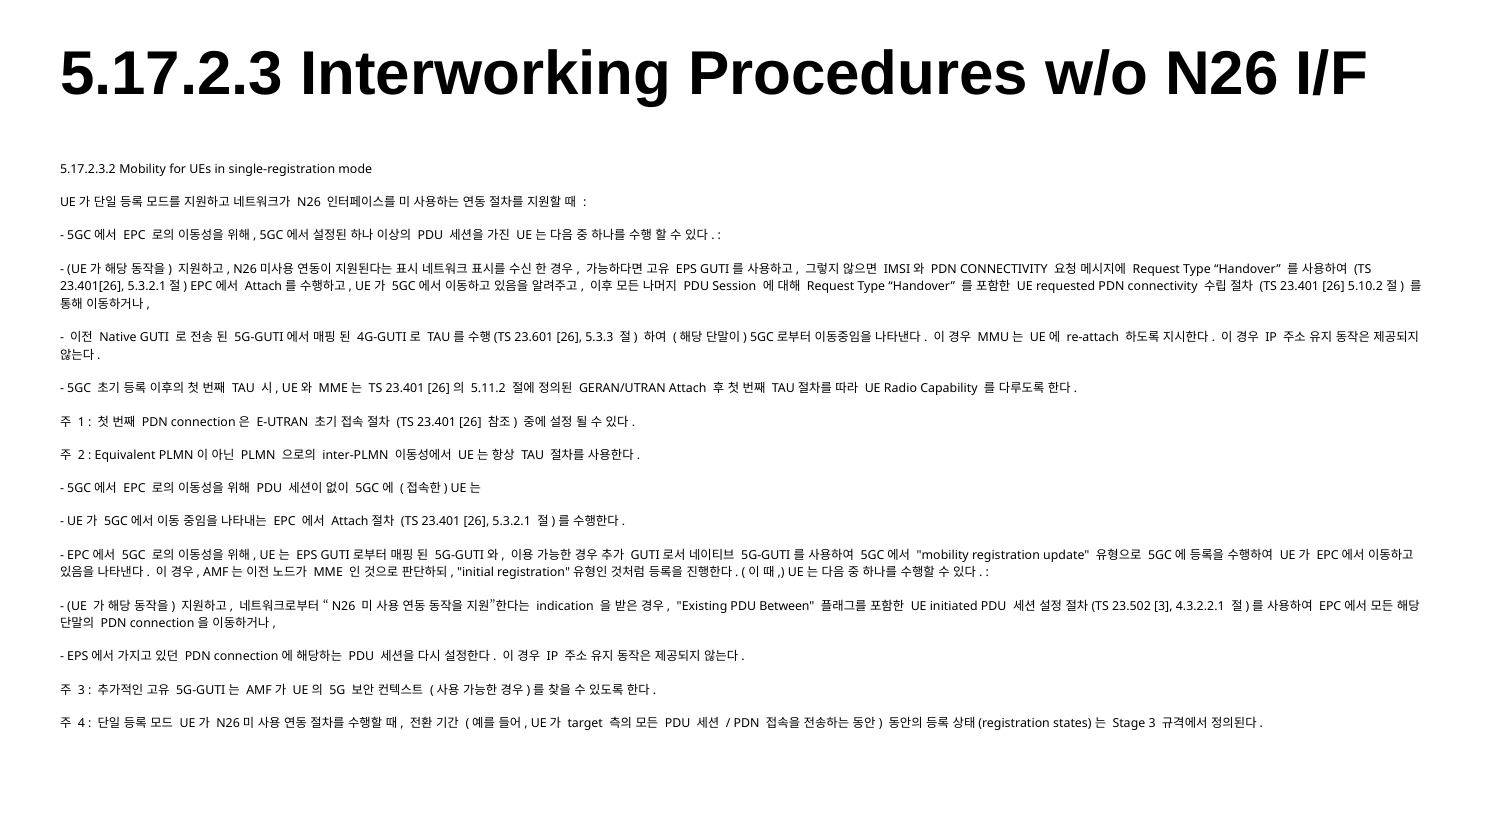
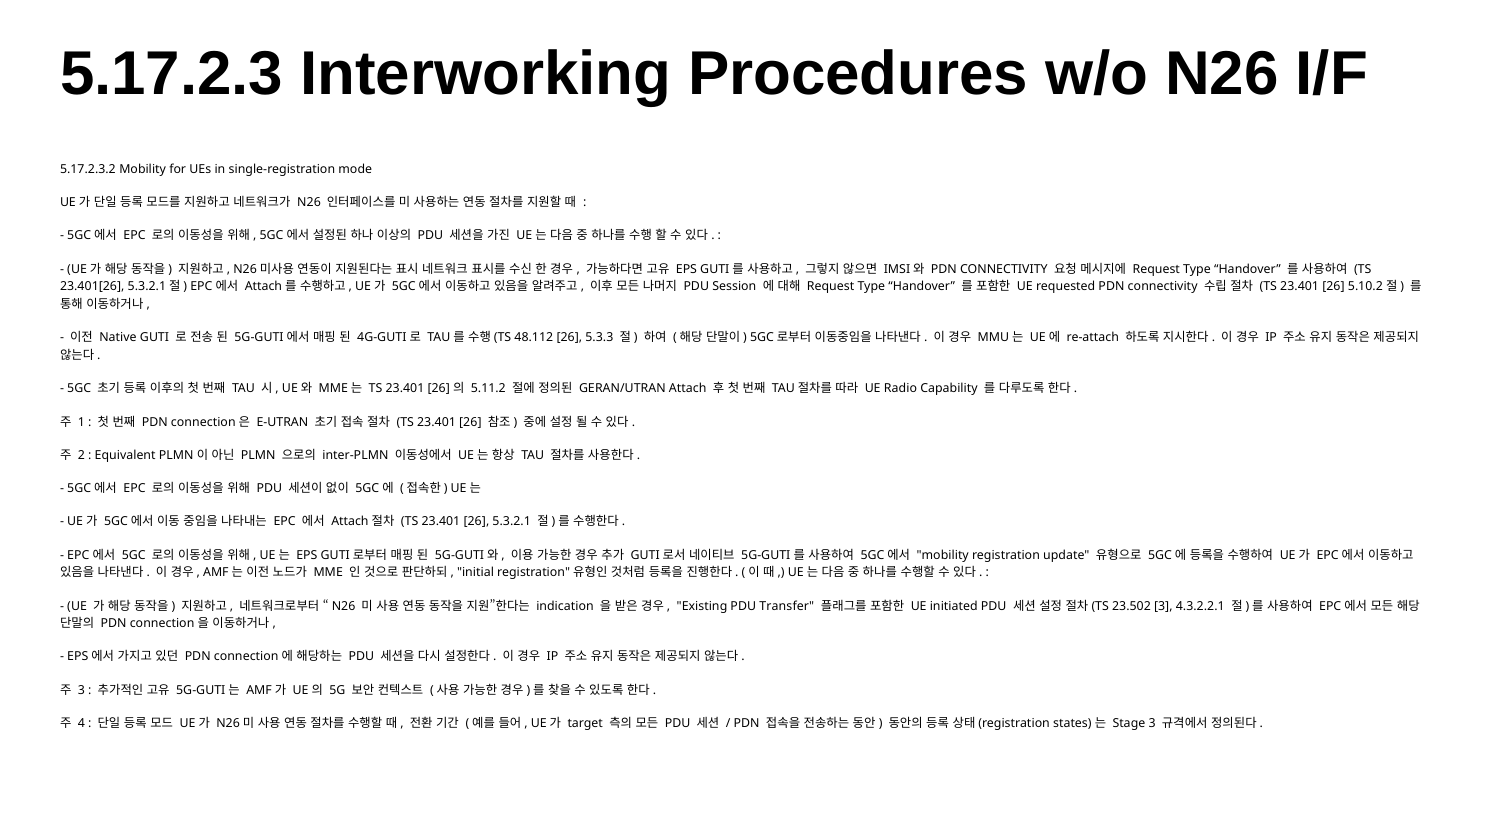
23.601: 23.601 -> 48.112
Between: Between -> Transfer
